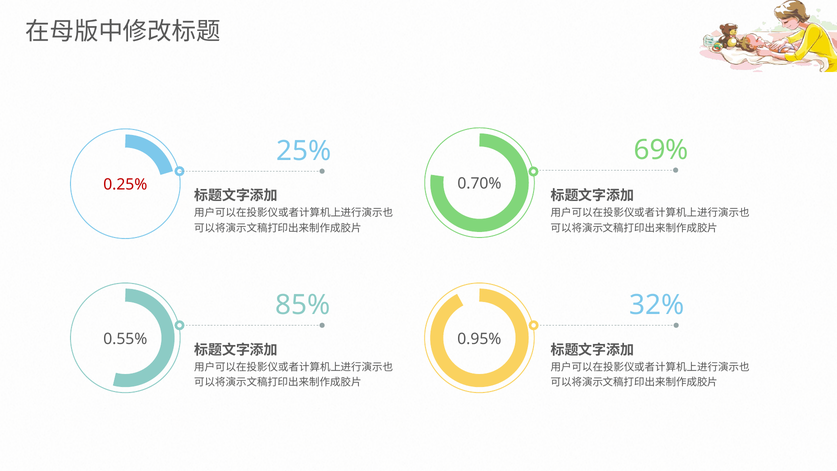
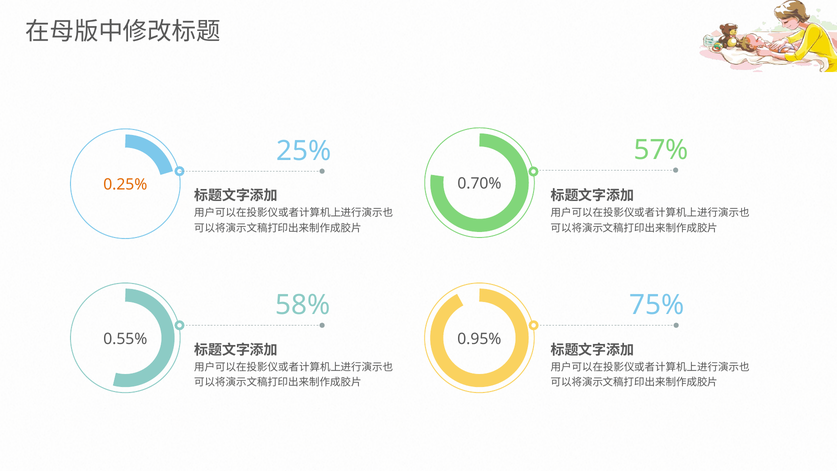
69%: 69% -> 57%
0.25% colour: red -> orange
85%: 85% -> 58%
32%: 32% -> 75%
